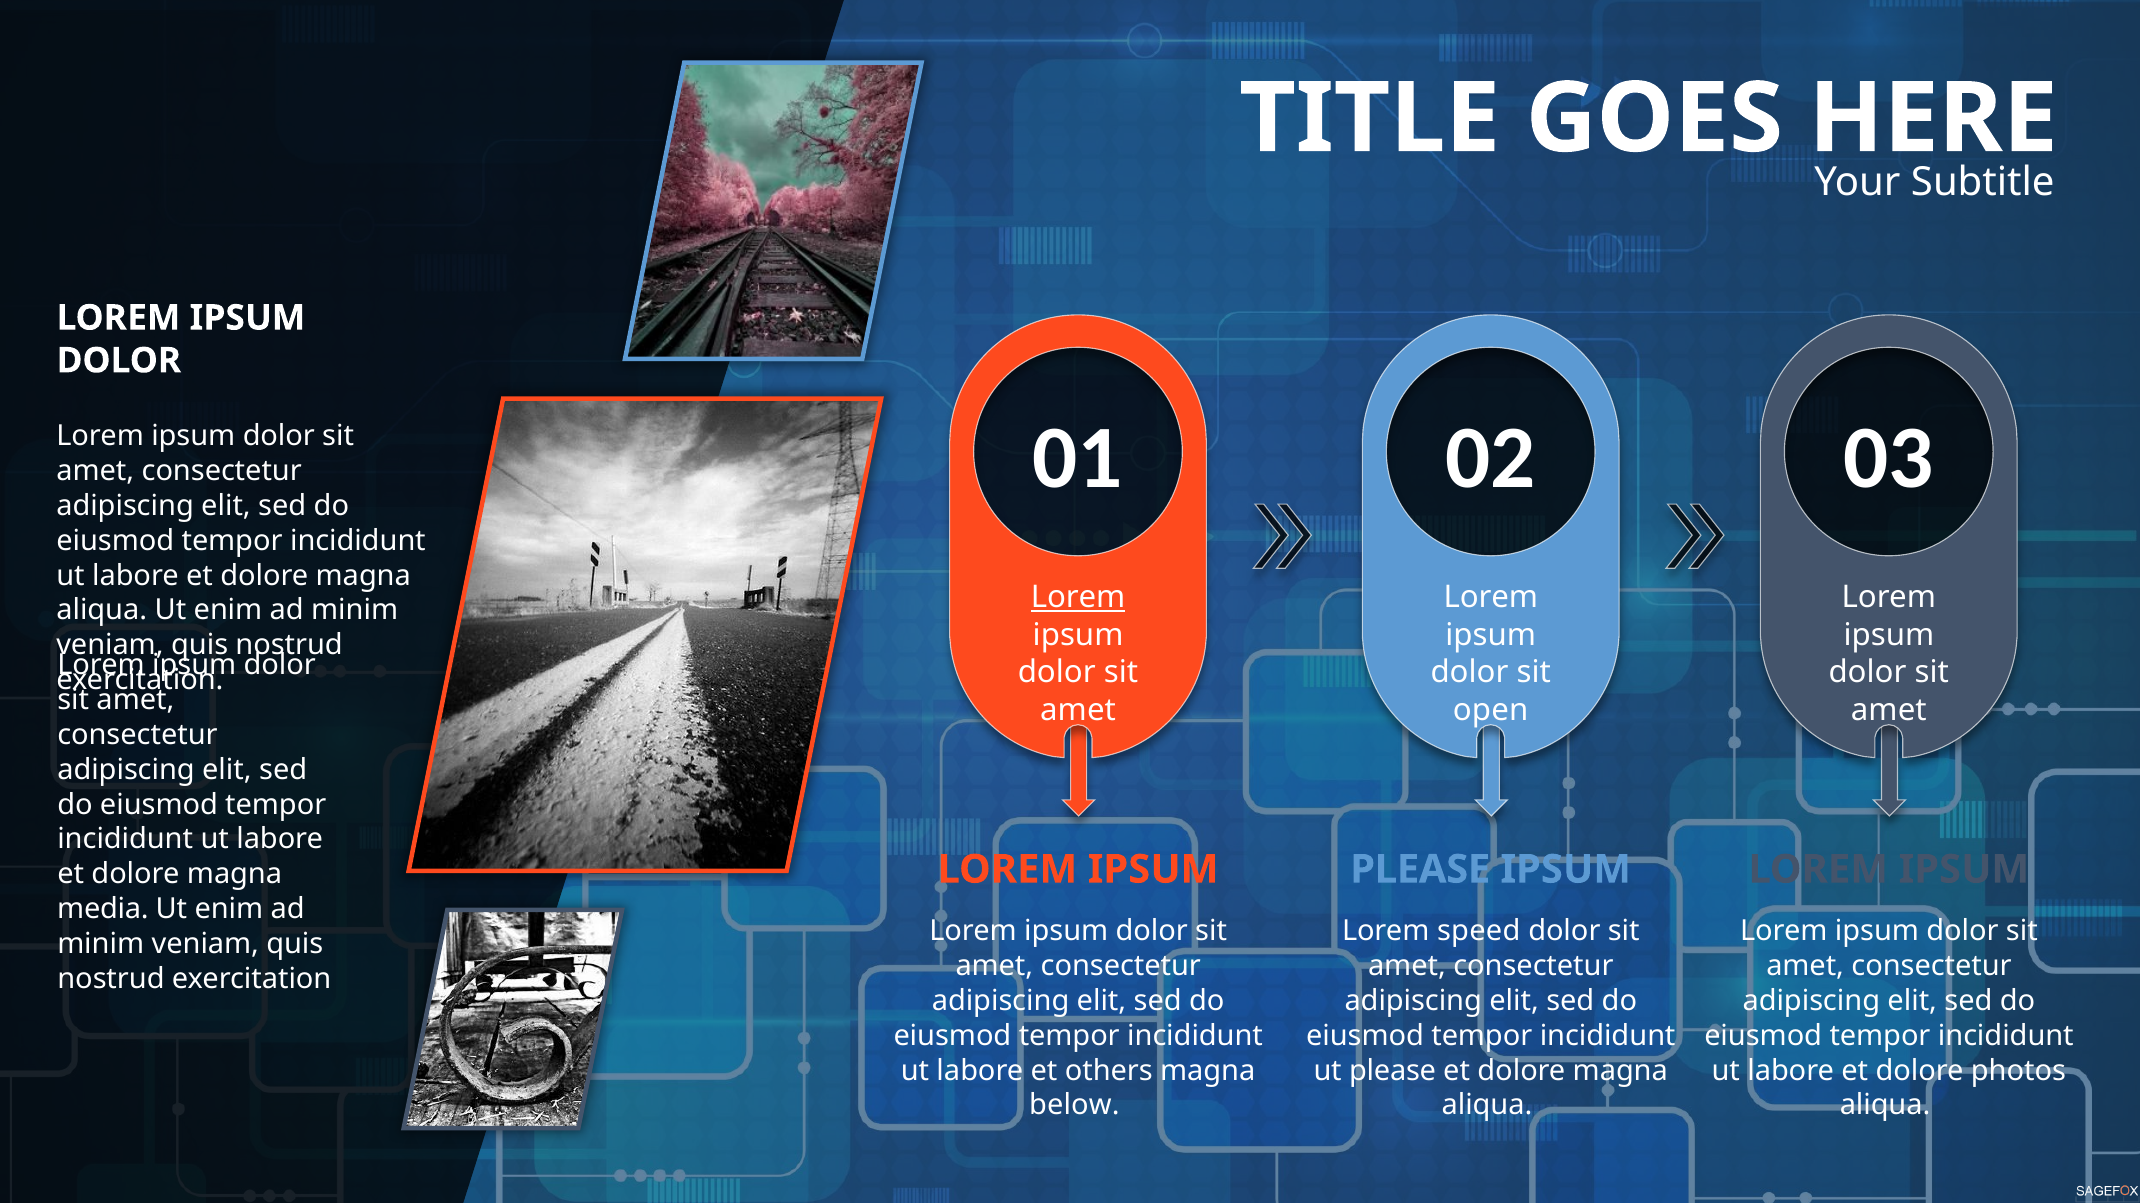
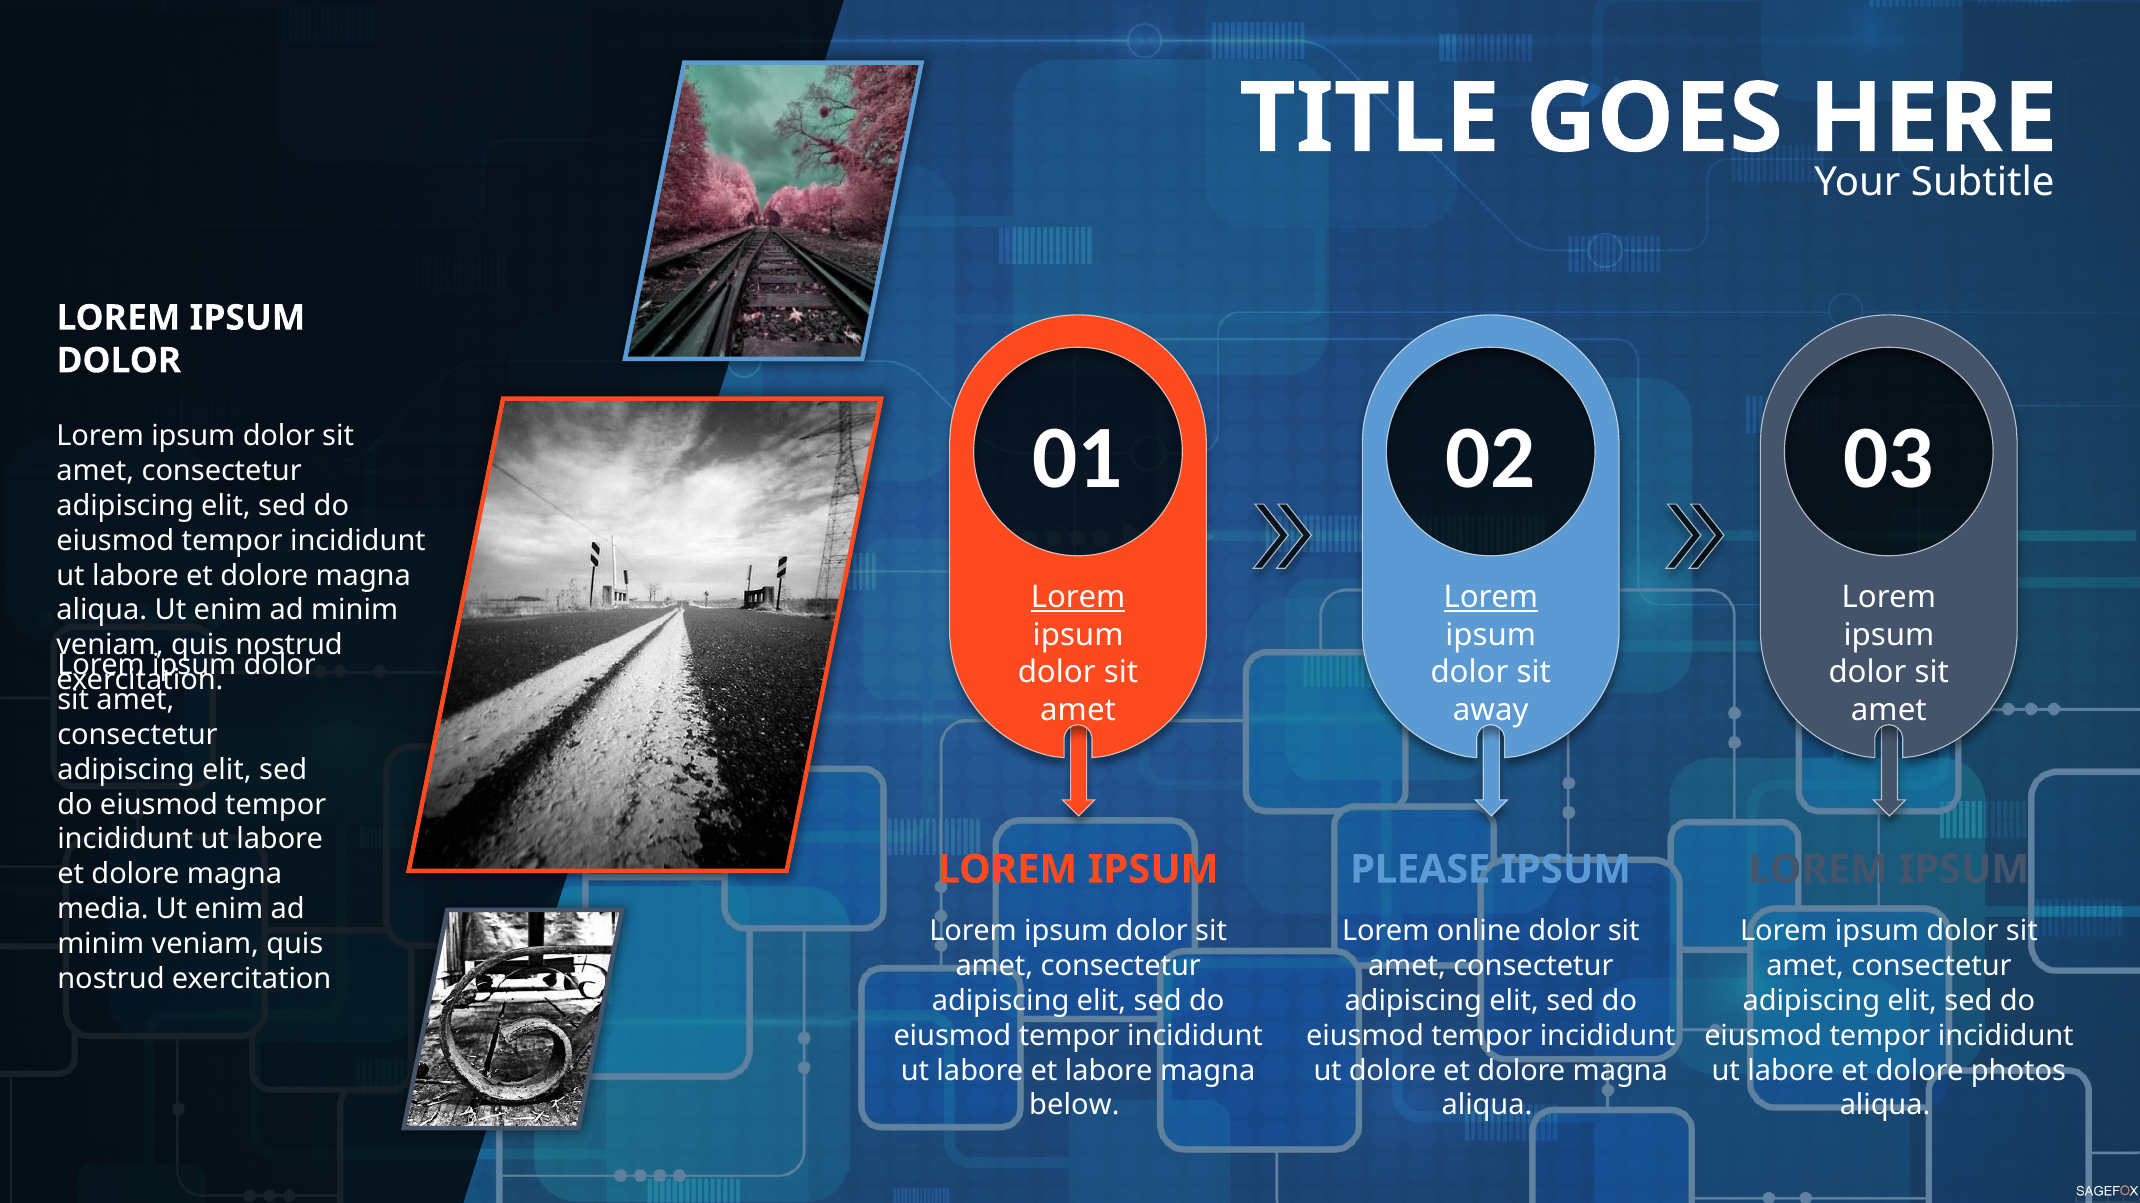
Lorem at (1491, 598) underline: none -> present
open: open -> away
speed: speed -> online
et others: others -> labore
ut please: please -> dolore
